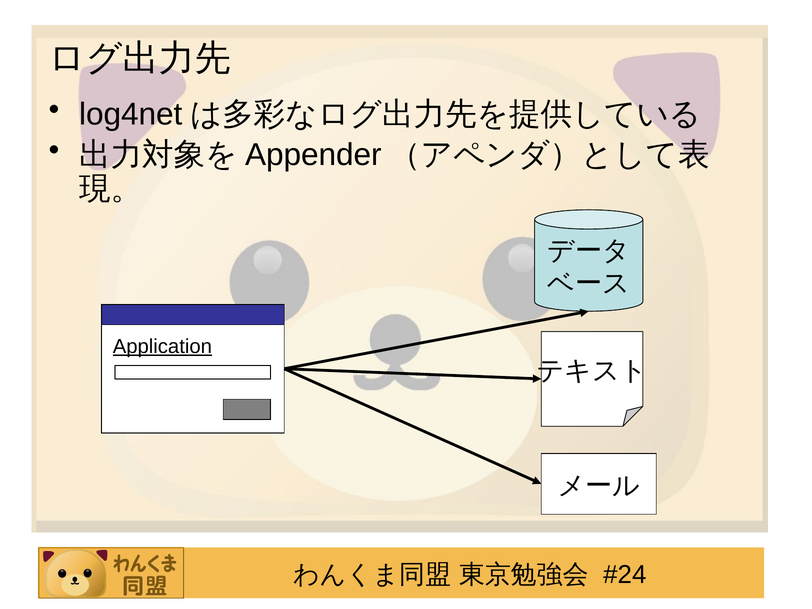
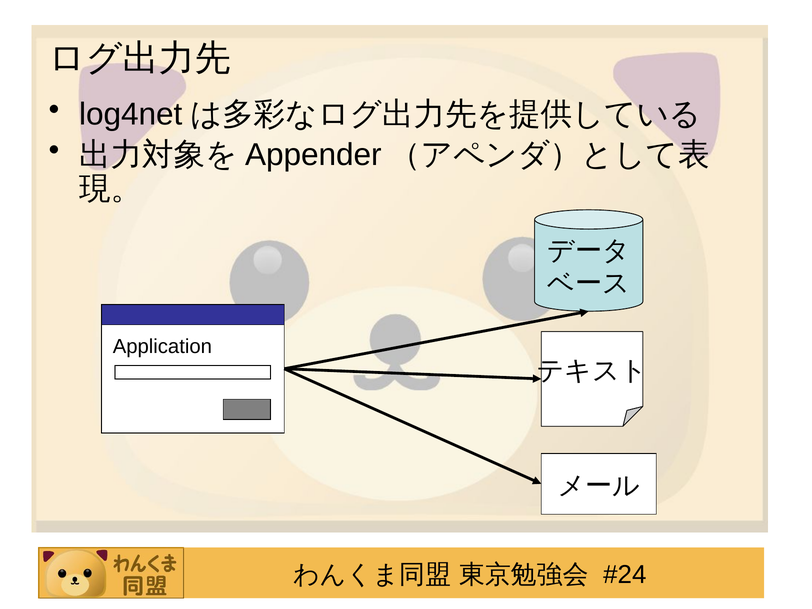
Application underline: present -> none
